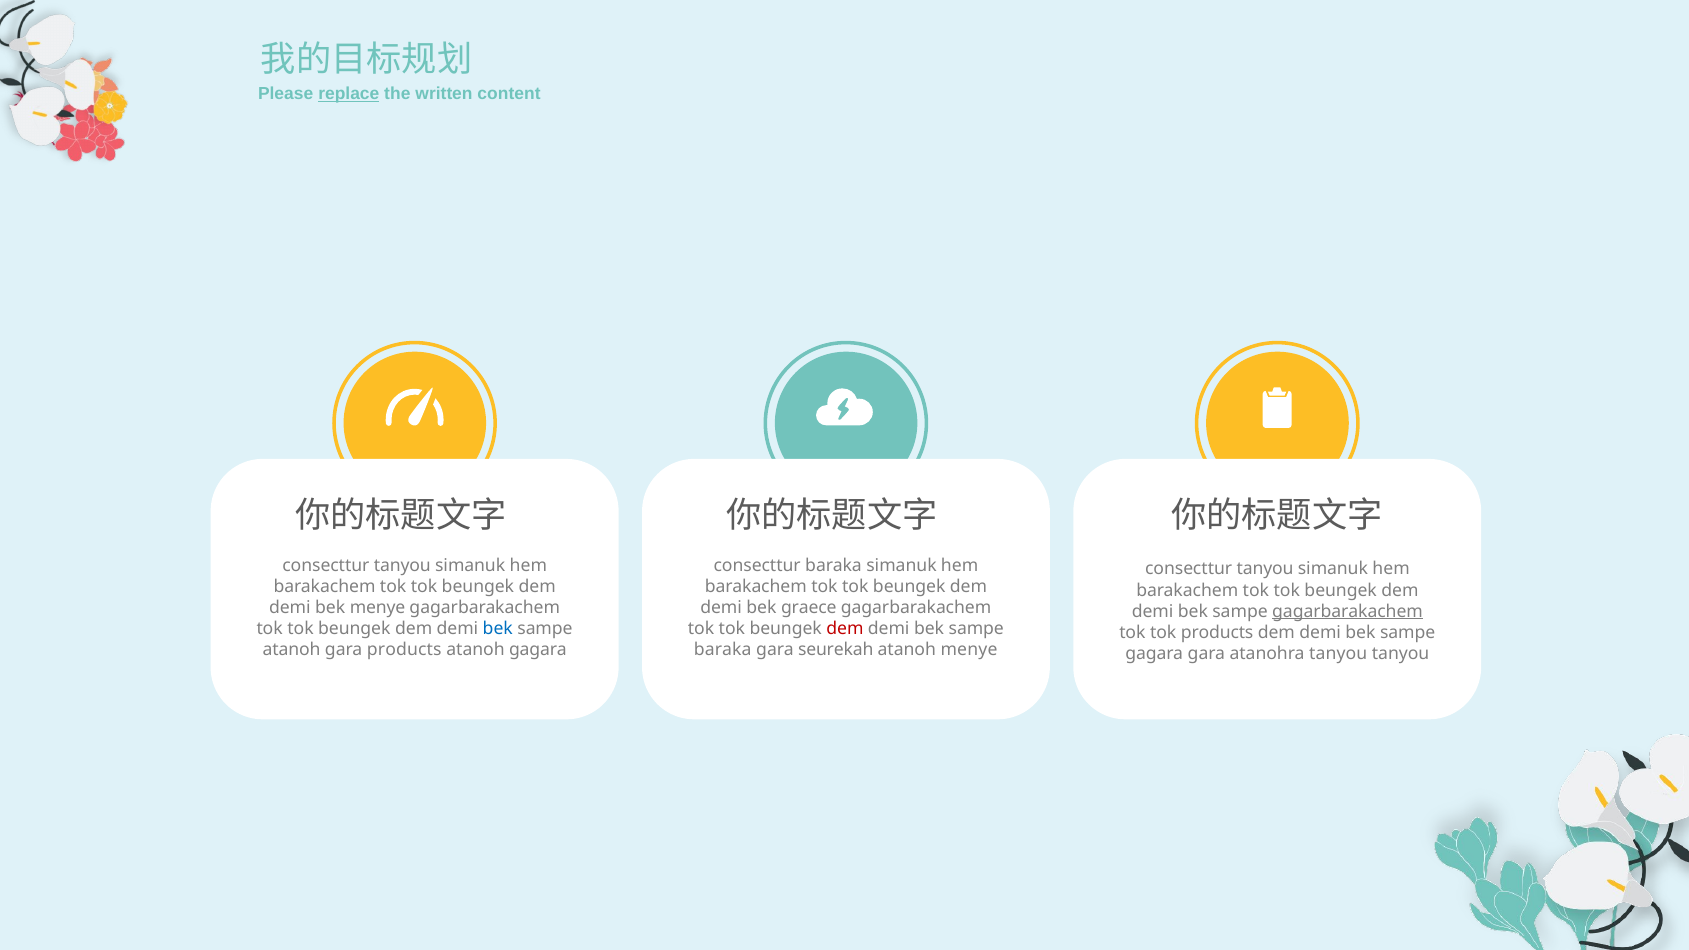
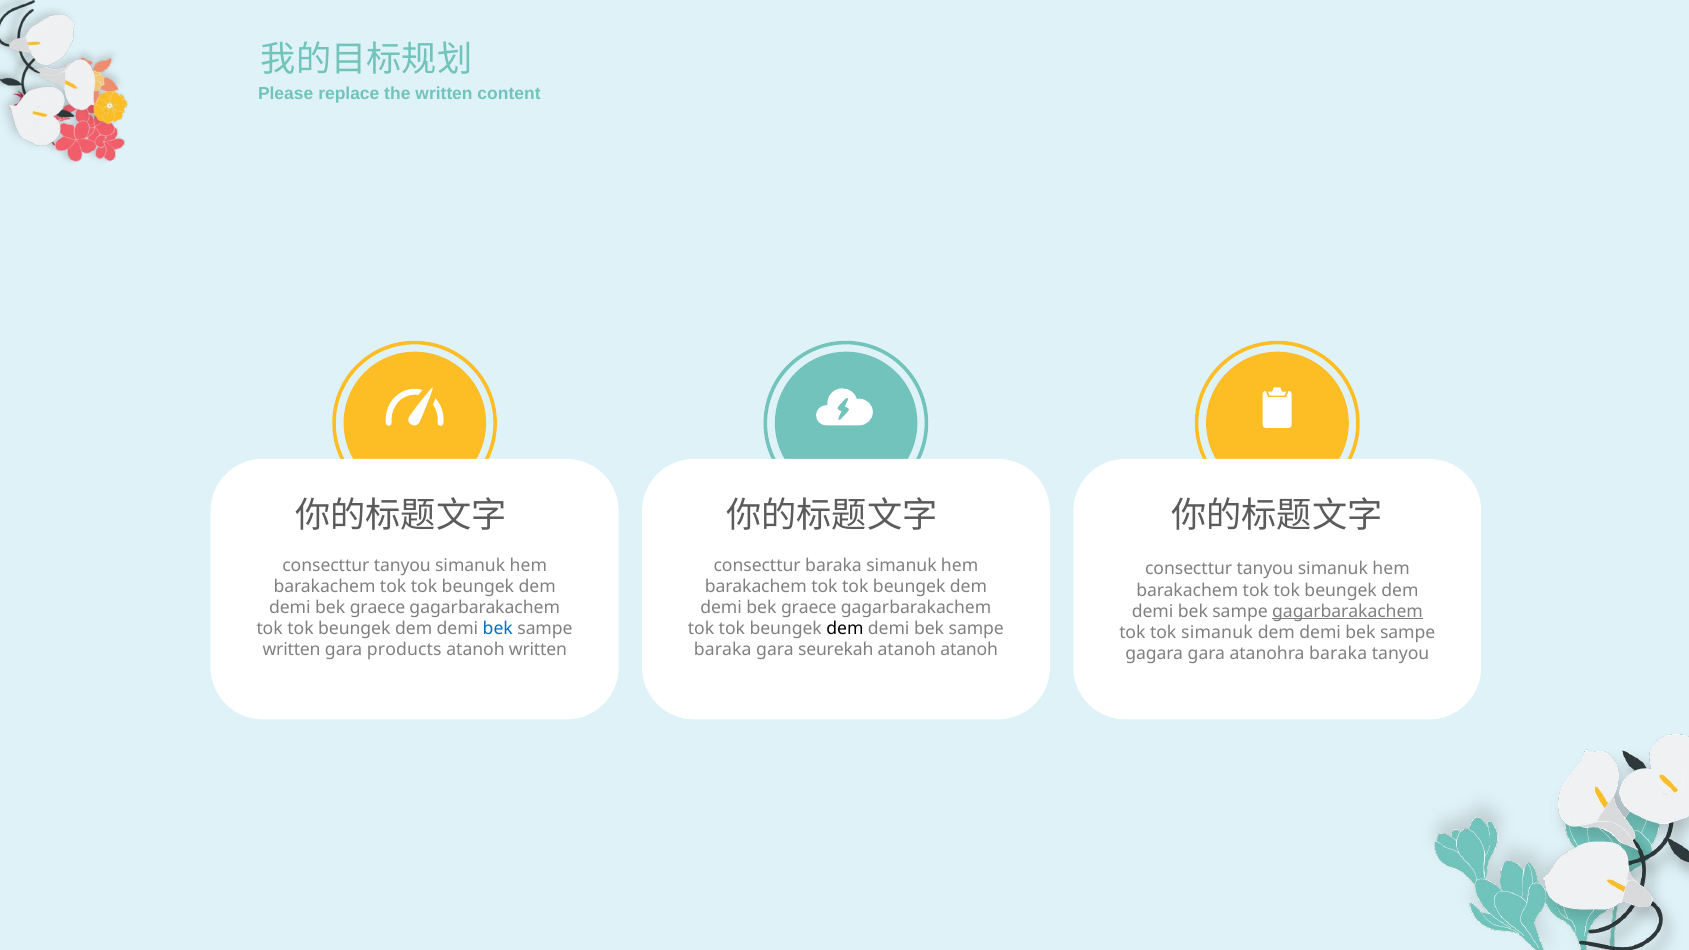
replace underline: present -> none
menye at (377, 608): menye -> graece
dem at (845, 629) colour: red -> black
tok products: products -> simanuk
atanoh at (292, 650): atanoh -> written
atanoh gagara: gagara -> written
atanoh menye: menye -> atanoh
atanohra tanyou: tanyou -> baraka
